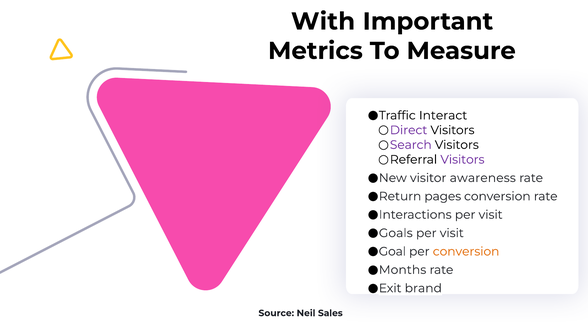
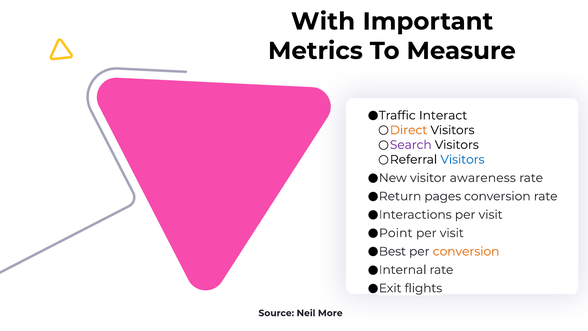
Direct colour: purple -> orange
Visitors at (462, 159) colour: purple -> blue
Goals: Goals -> Point
Goal: Goal -> Best
Months: Months -> Internal
brand: brand -> flights
Sales: Sales -> More
